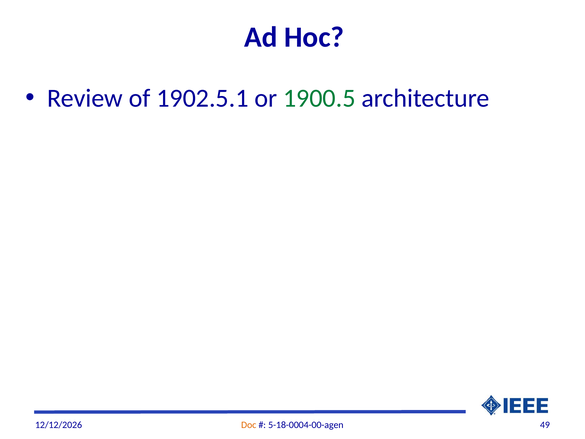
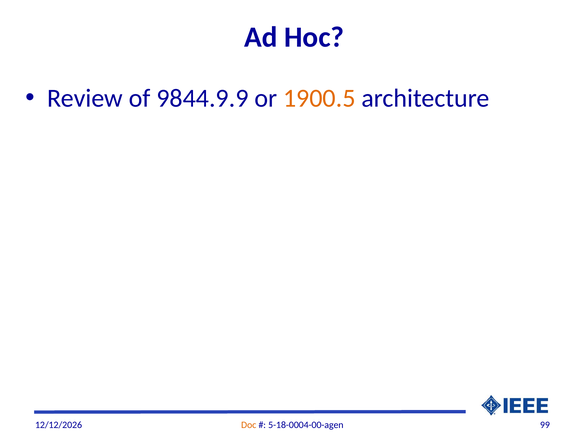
1902.5.1: 1902.5.1 -> 9844.9.9
1900.5 colour: green -> orange
49: 49 -> 99
